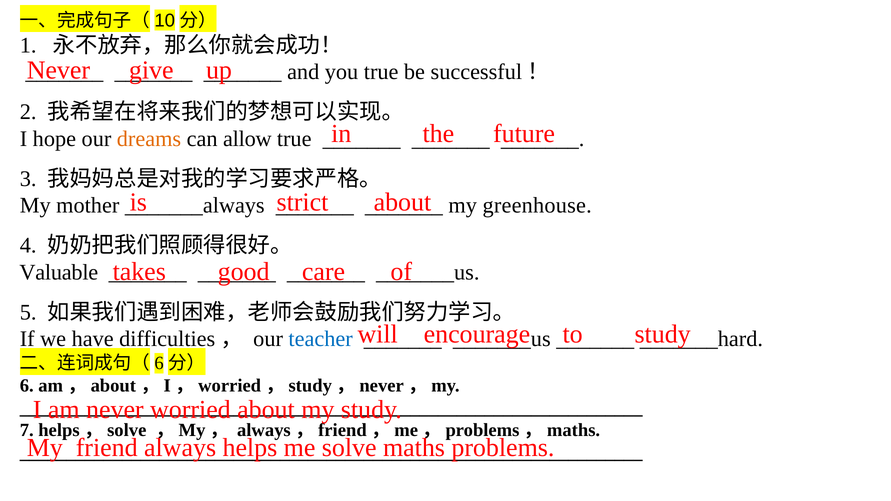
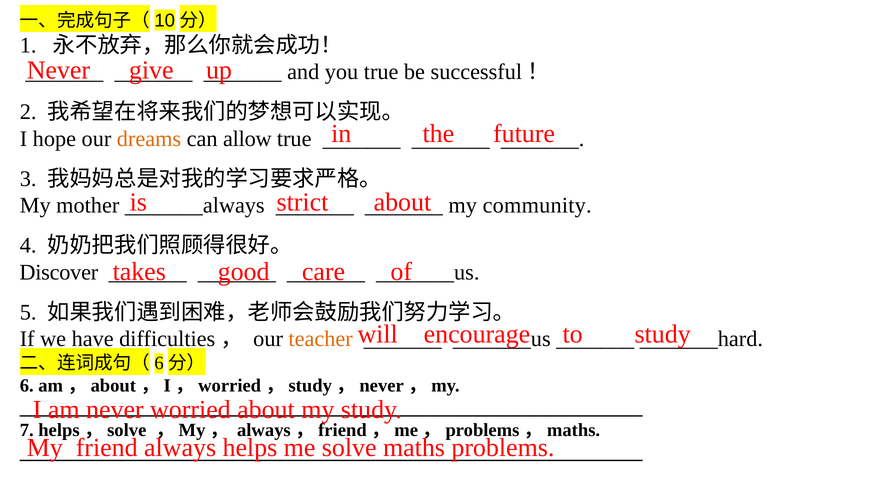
greenhouse: greenhouse -> community
Valuable: Valuable -> Discover
teacher colour: blue -> orange
